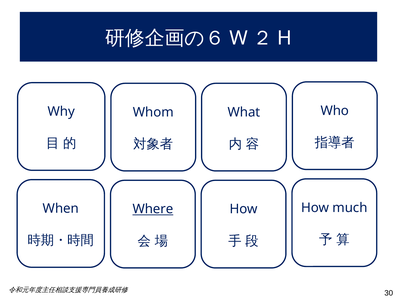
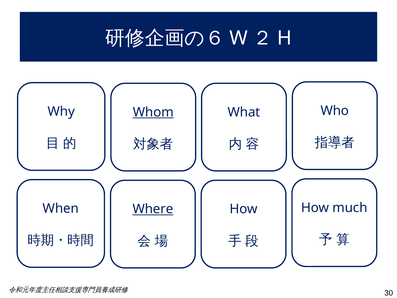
Whom underline: none -> present
